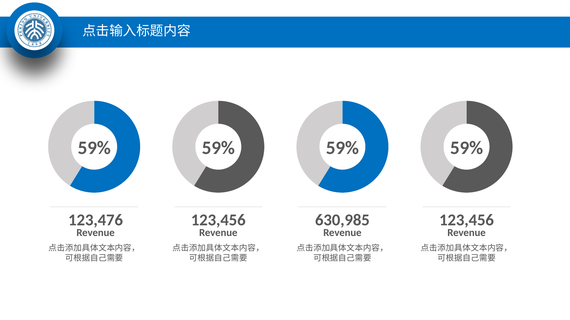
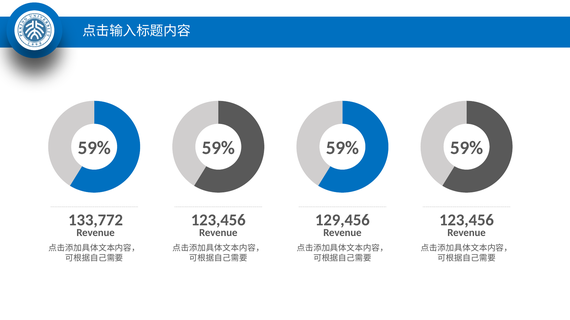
123,476: 123,476 -> 133,772
630,985: 630,985 -> 129,456
